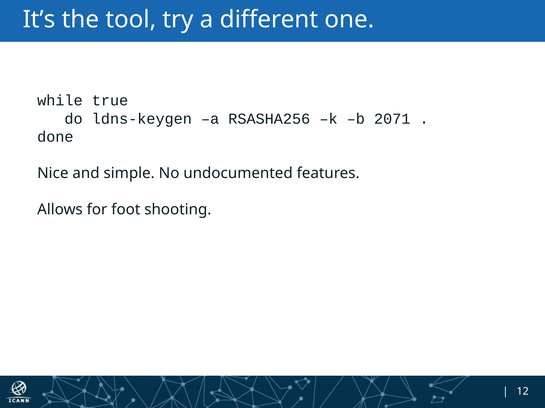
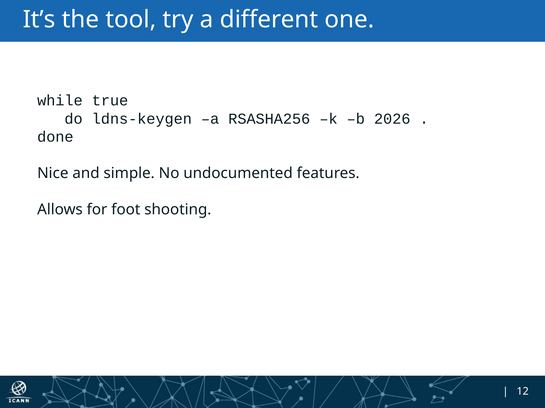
2071: 2071 -> 2026
